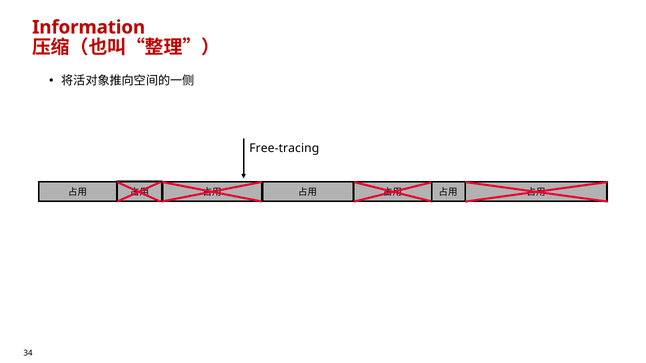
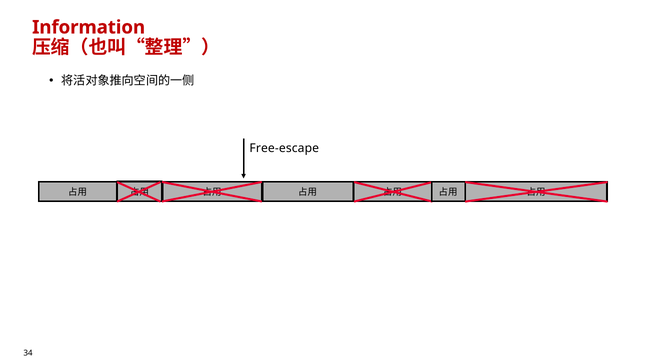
Free-tracing: Free-tracing -> Free-escape
